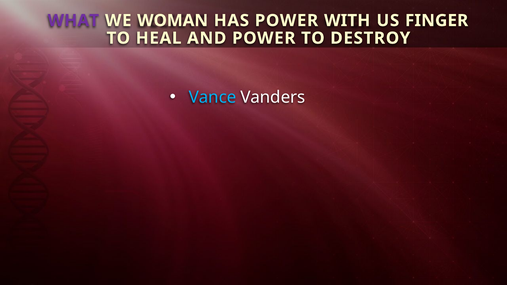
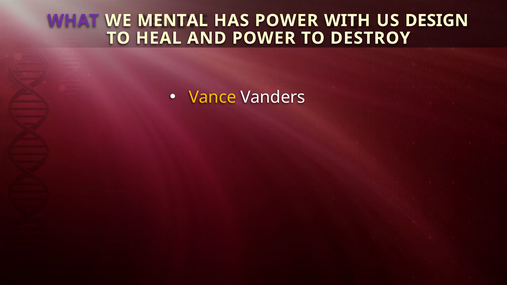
WOMAN: WOMAN -> MENTAL
FINGER: FINGER -> DESIGN
Vance colour: light blue -> yellow
